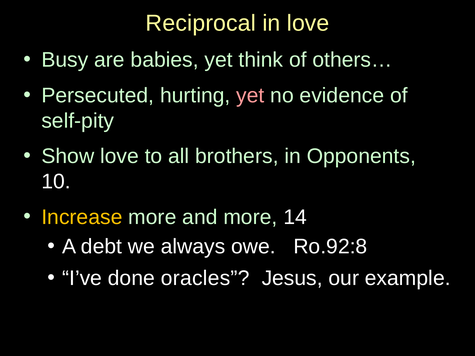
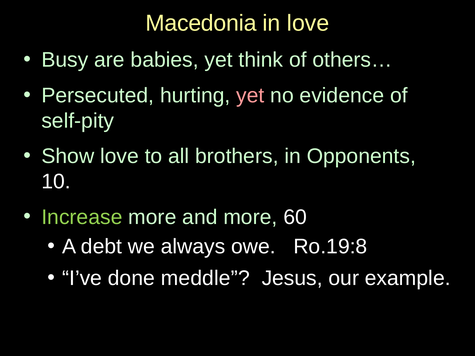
Reciprocal: Reciprocal -> Macedonia
Increase colour: yellow -> light green
14: 14 -> 60
Ro.92:8: Ro.92:8 -> Ro.19:8
oracles: oracles -> meddle
